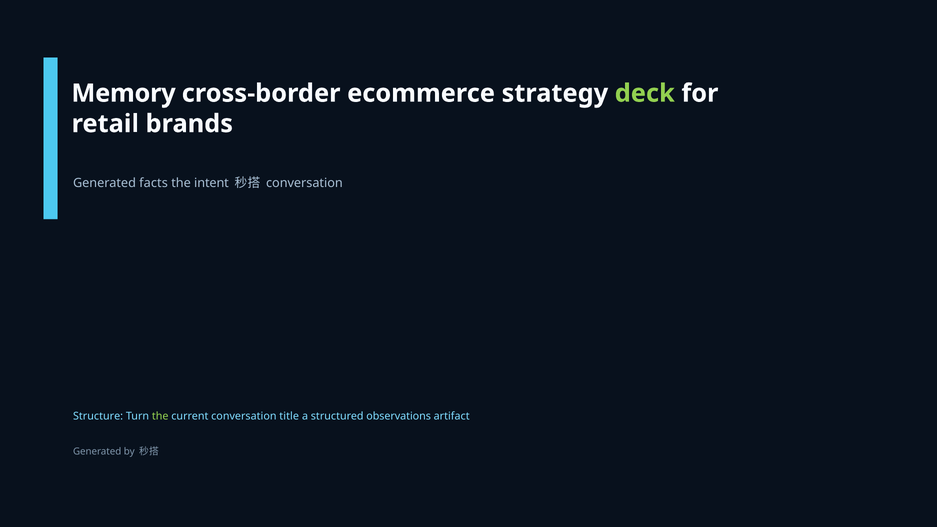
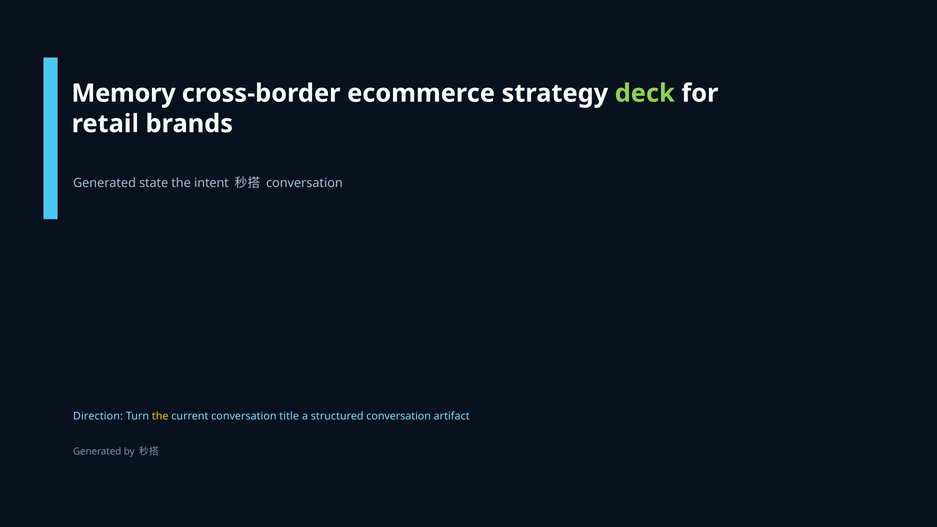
facts: facts -> state
Structure: Structure -> Direction
the at (160, 416) colour: light green -> yellow
structured observations: observations -> conversation
